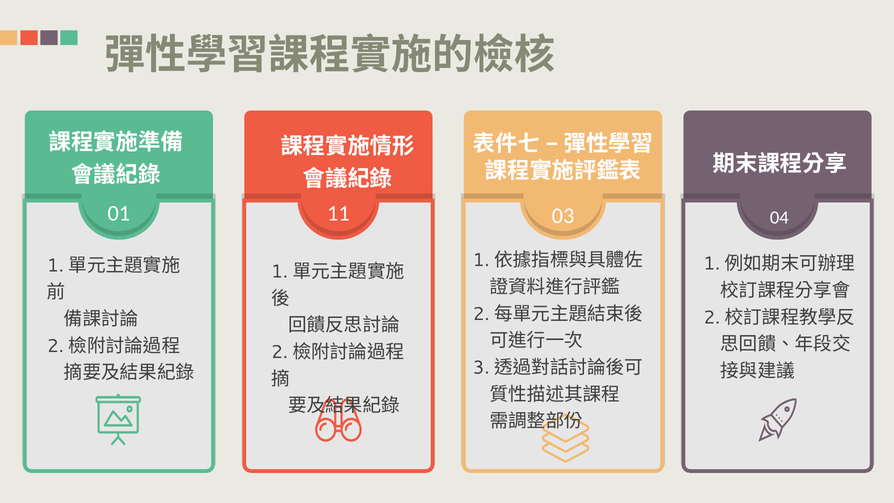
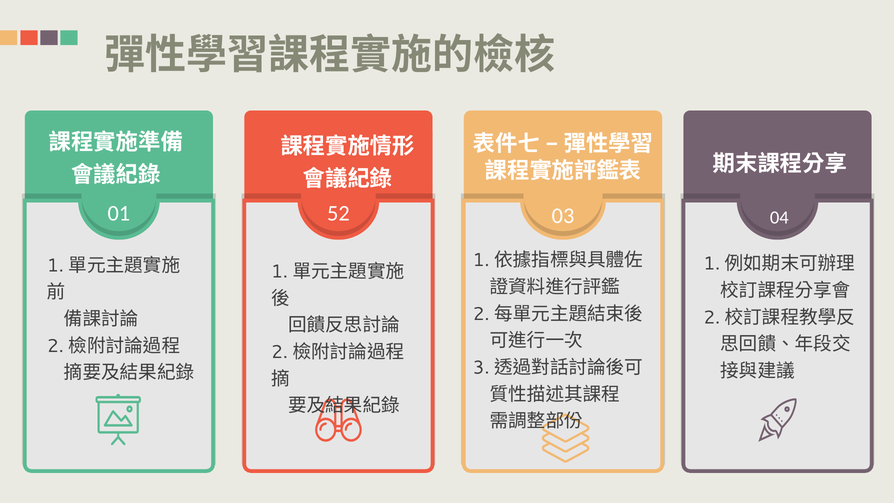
11: 11 -> 52
